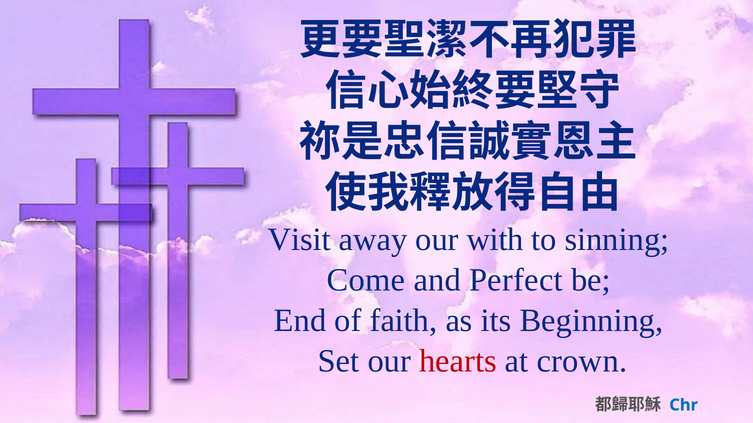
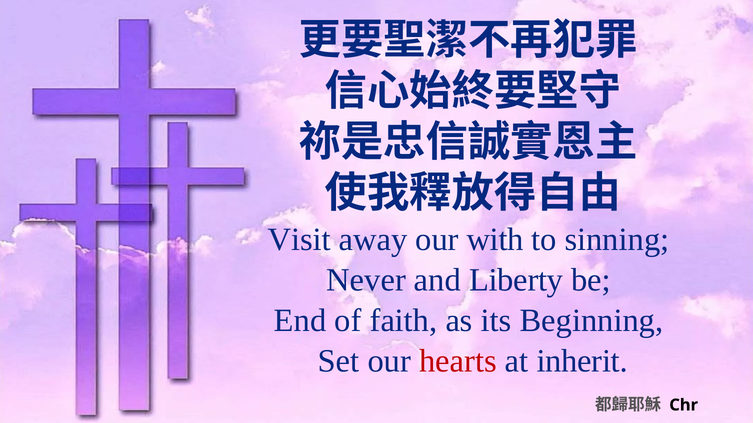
Come: Come -> Never
Perfect: Perfect -> Liberty
crown: crown -> inherit
Chr colour: blue -> black
